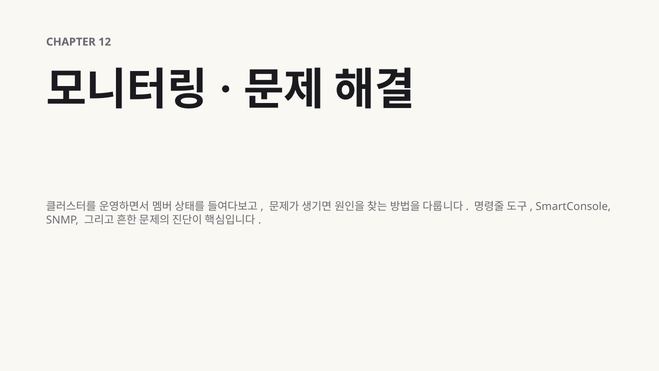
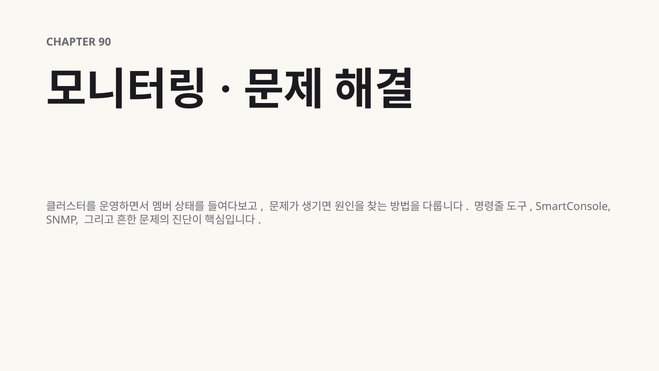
12: 12 -> 90
